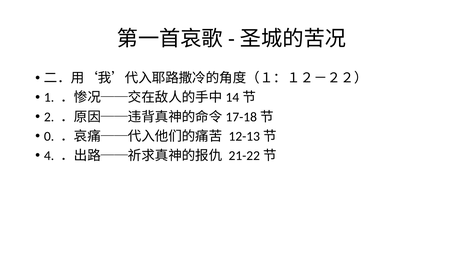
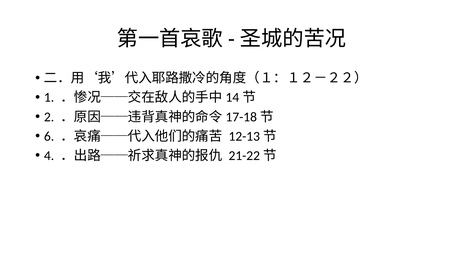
0: 0 -> 6
